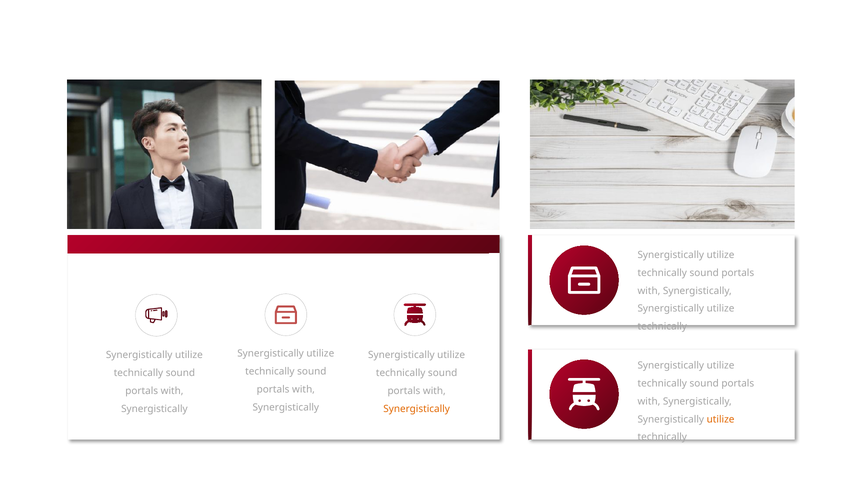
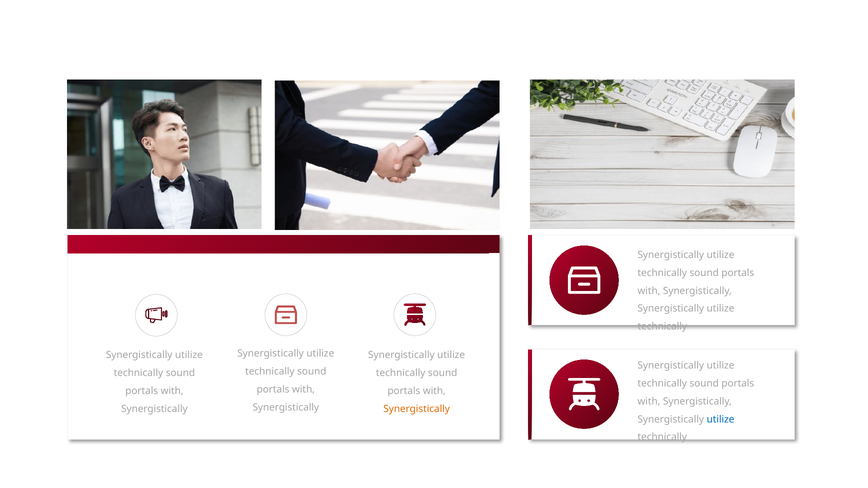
utilize at (721, 419) colour: orange -> blue
